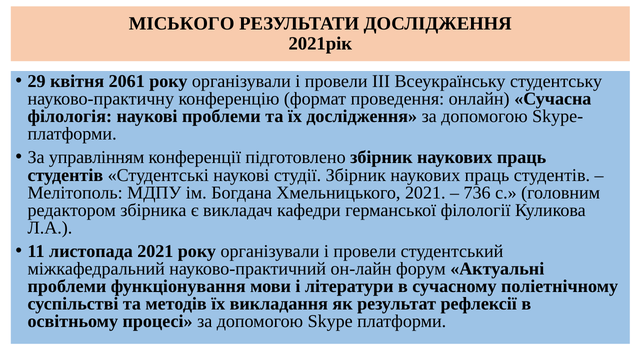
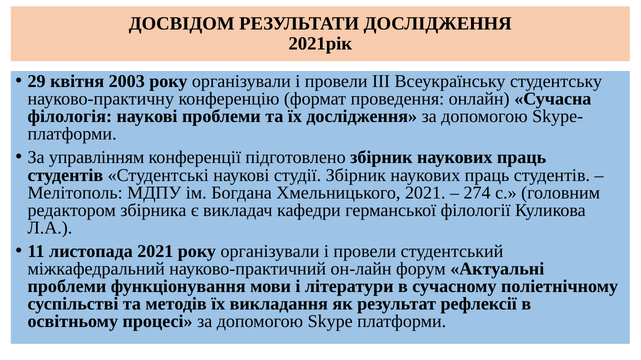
МІСЬКОГО: МІСЬКОГО -> ДОСВІДОМ
2061: 2061 -> 2003
736: 736 -> 274
